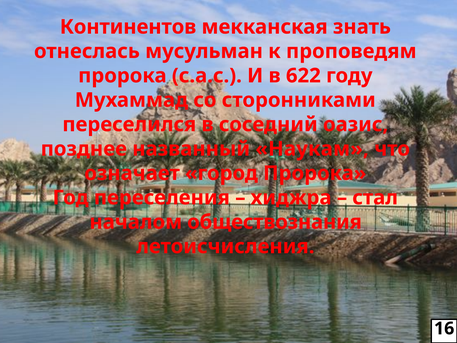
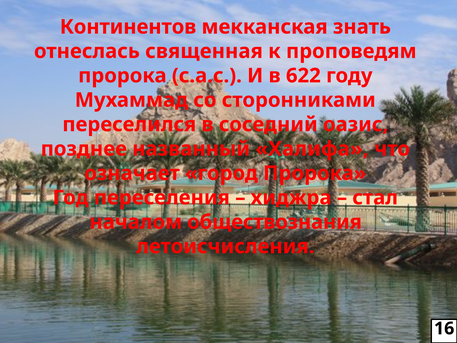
мусульман: мусульман -> священная
Наукам: Наукам -> Халифа
